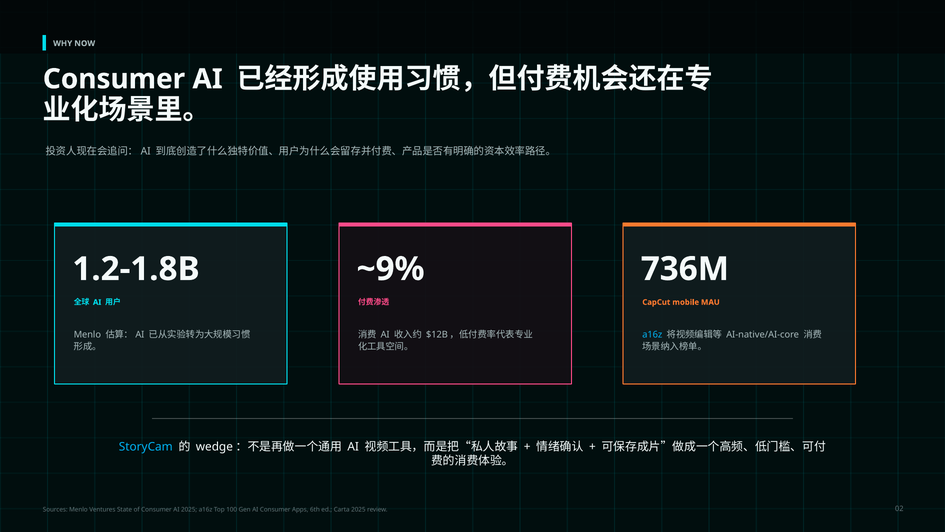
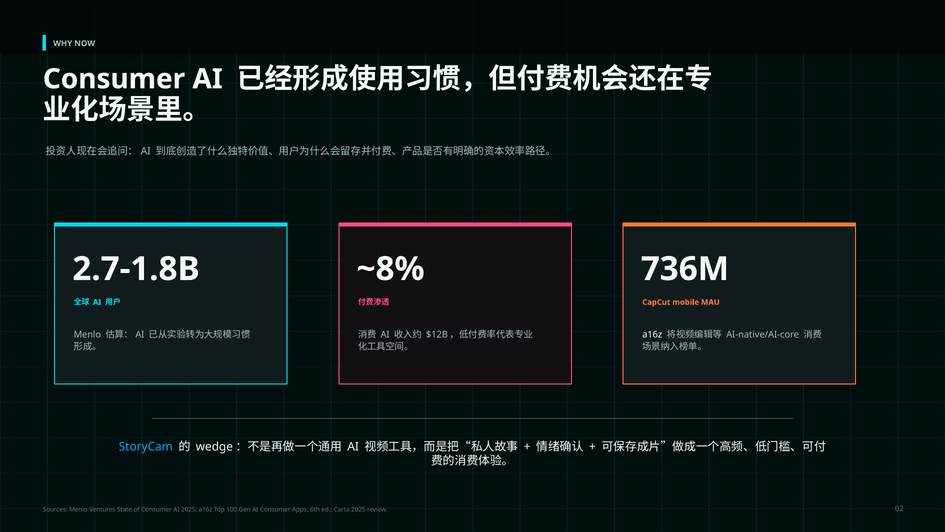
1.2-1.8B: 1.2-1.8B -> 2.7-1.8B
~9%: ~9% -> ~8%
a16z at (652, 335) colour: light blue -> white
